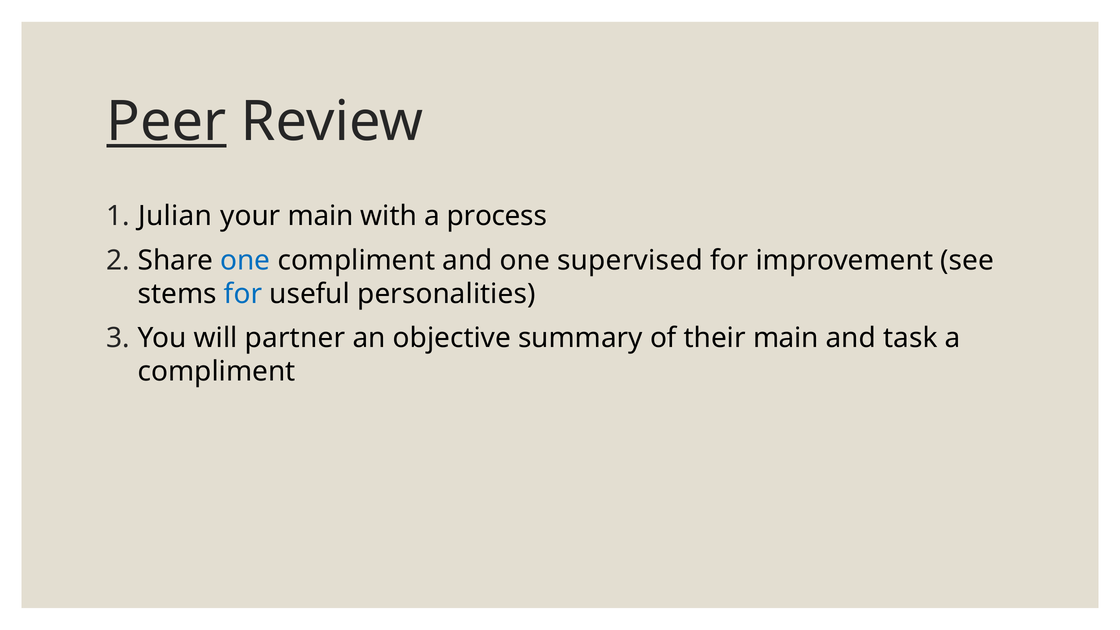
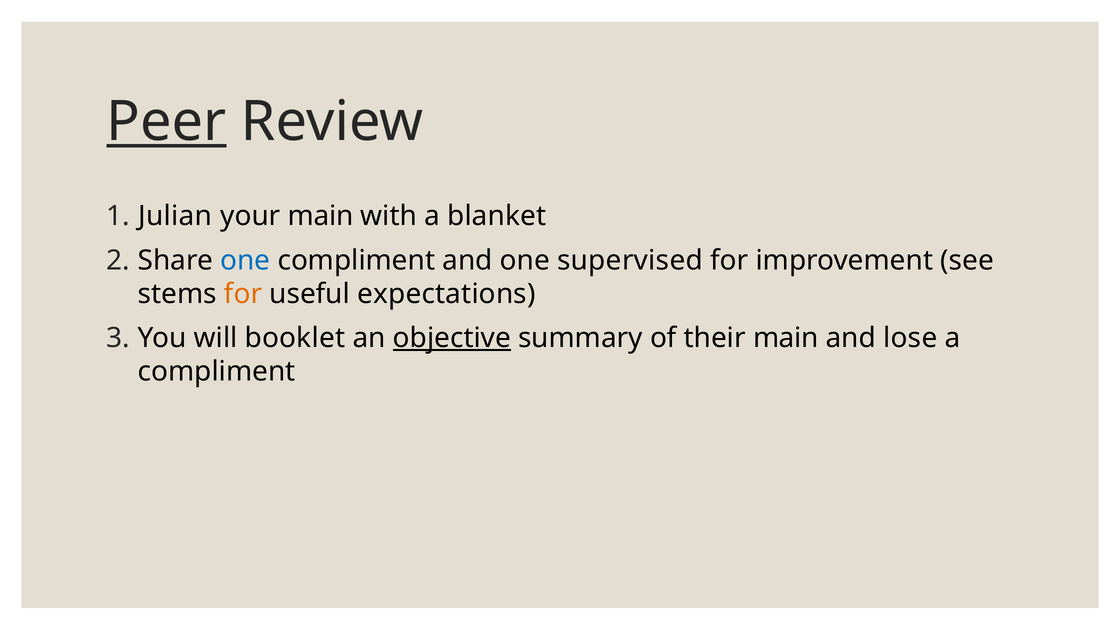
process: process -> blanket
for at (243, 294) colour: blue -> orange
personalities: personalities -> expectations
partner: partner -> booklet
objective underline: none -> present
task: task -> lose
